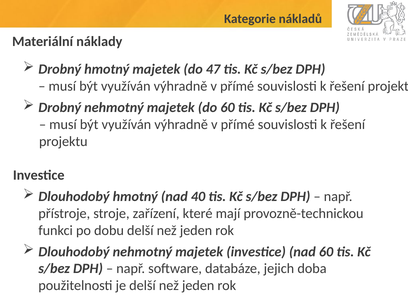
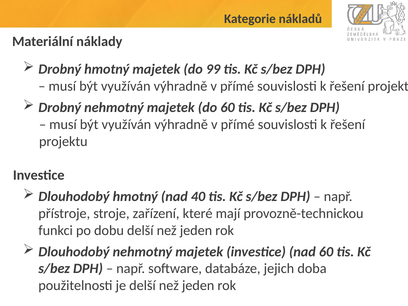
47: 47 -> 99
